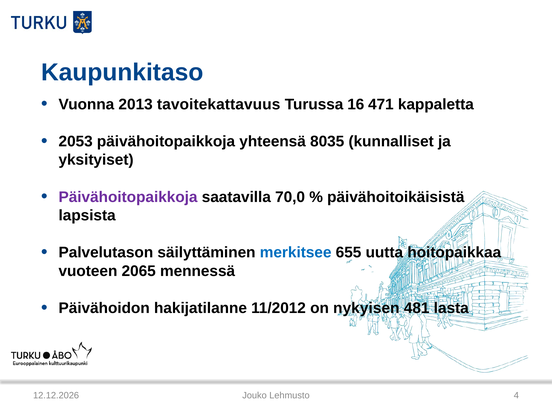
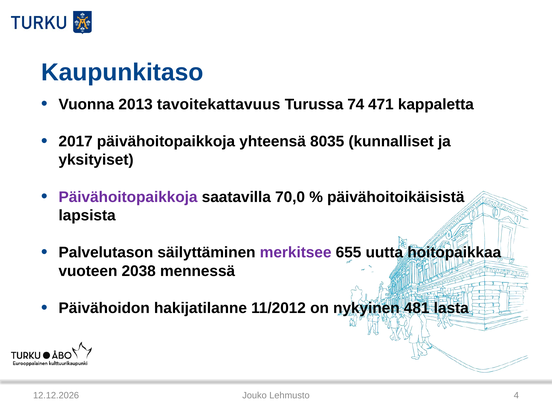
16: 16 -> 74
2053: 2053 -> 2017
merkitsee colour: blue -> purple
2065: 2065 -> 2038
nykyisen: nykyisen -> nykyinen
